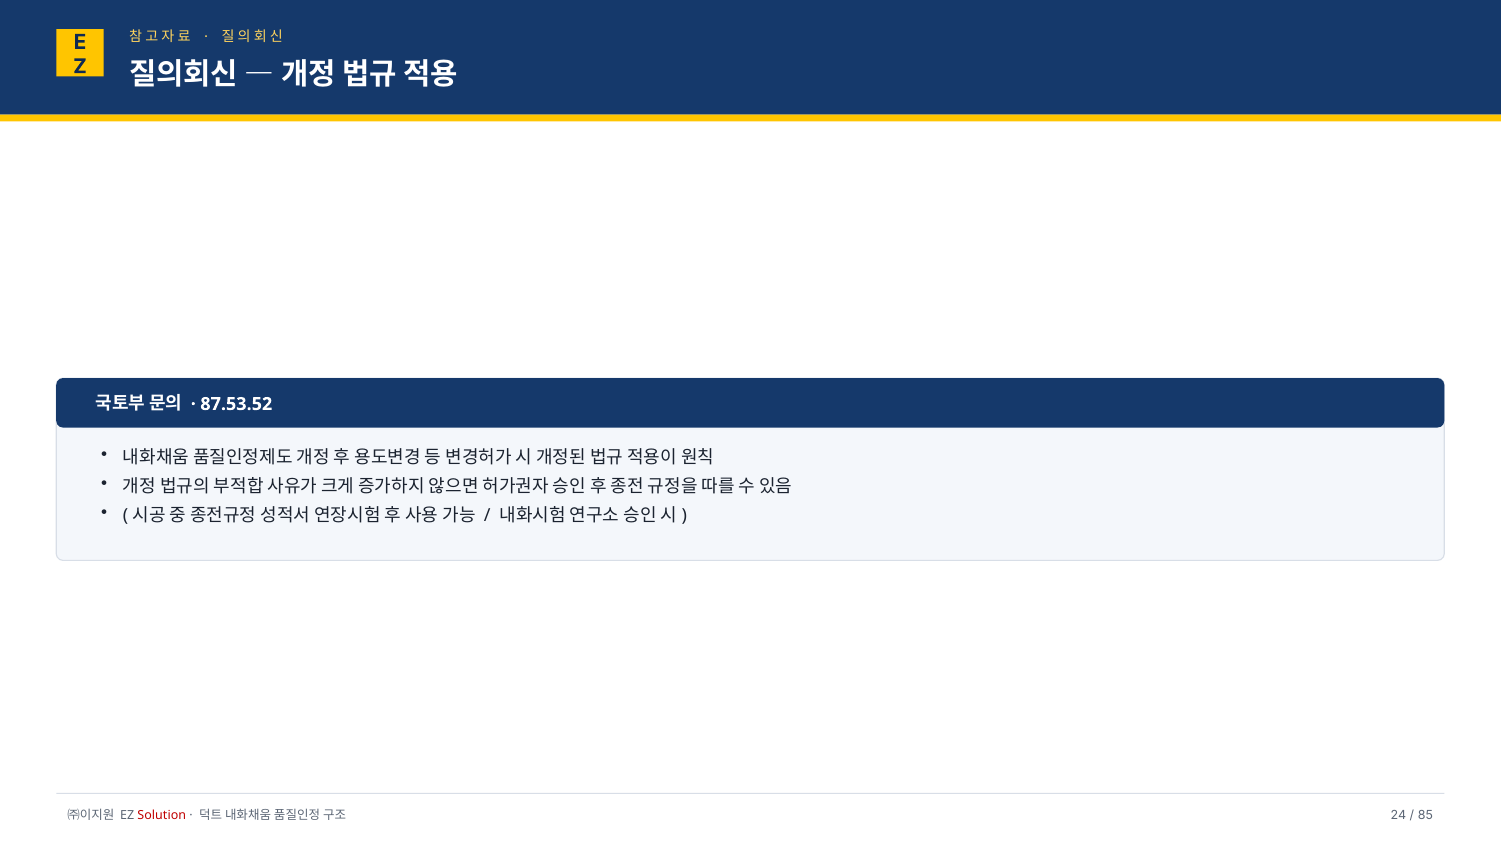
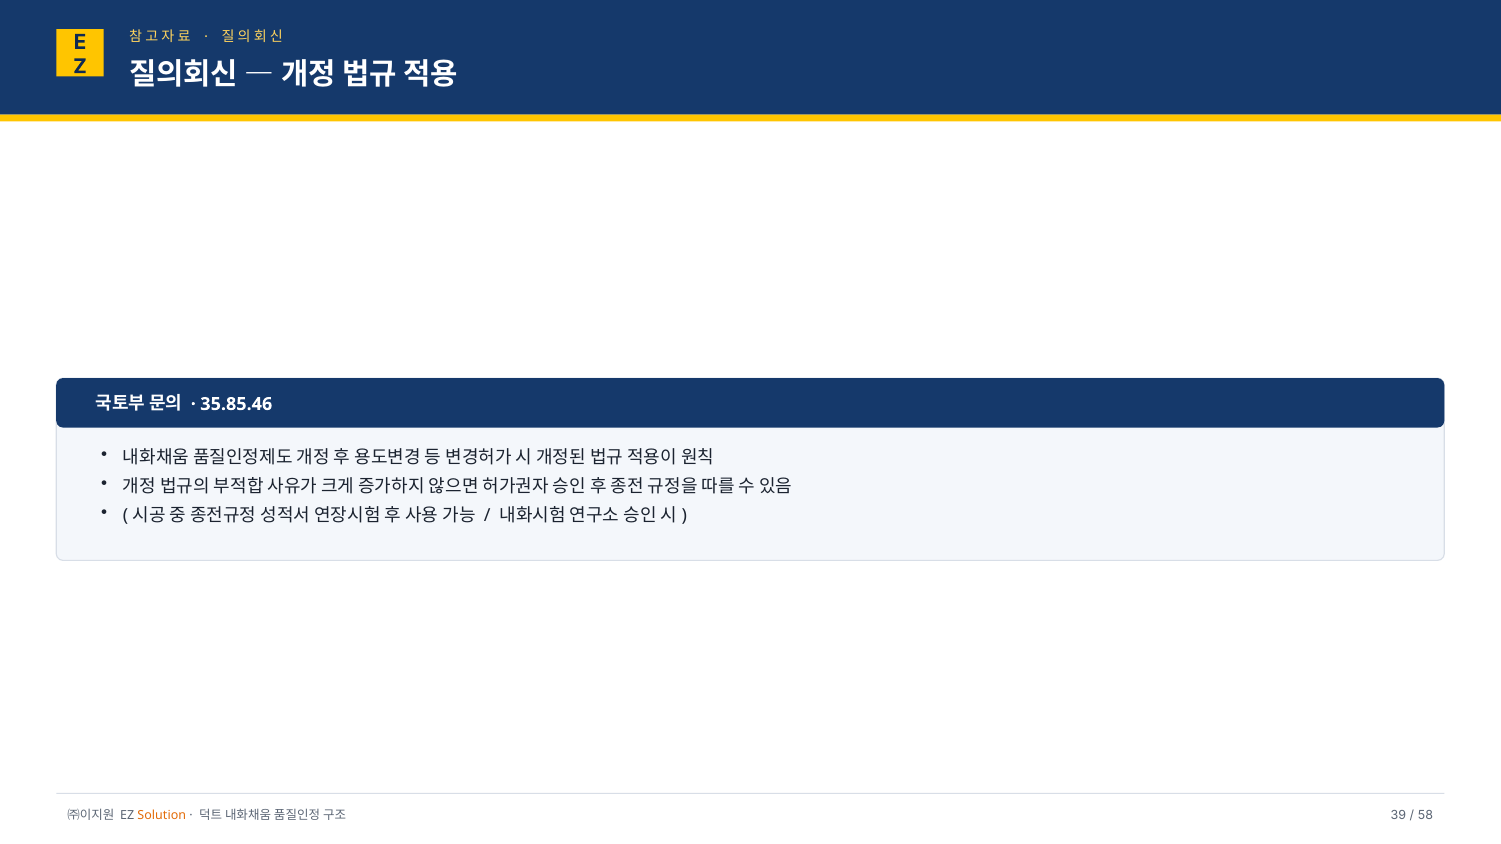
87.53.52: 87.53.52 -> 35.85.46
Solution colour: red -> orange
24: 24 -> 39
85: 85 -> 58
